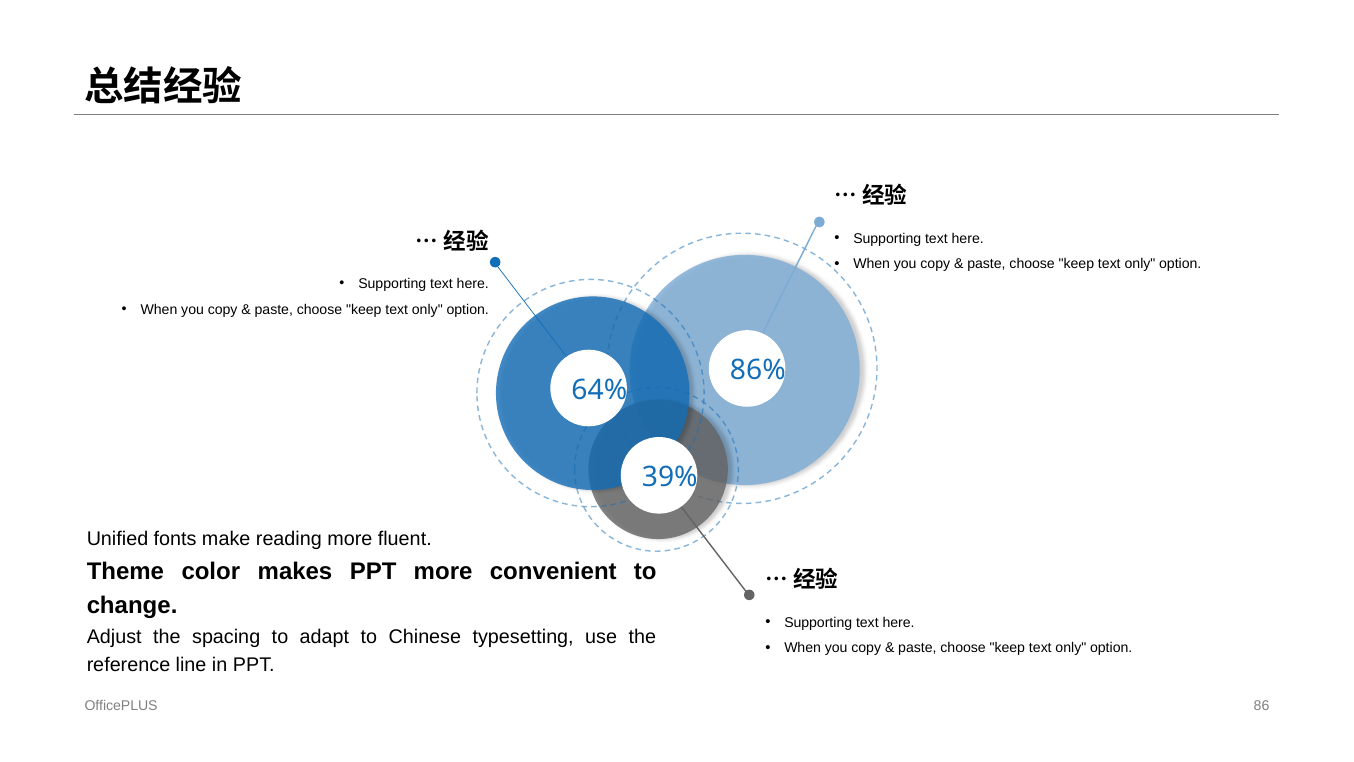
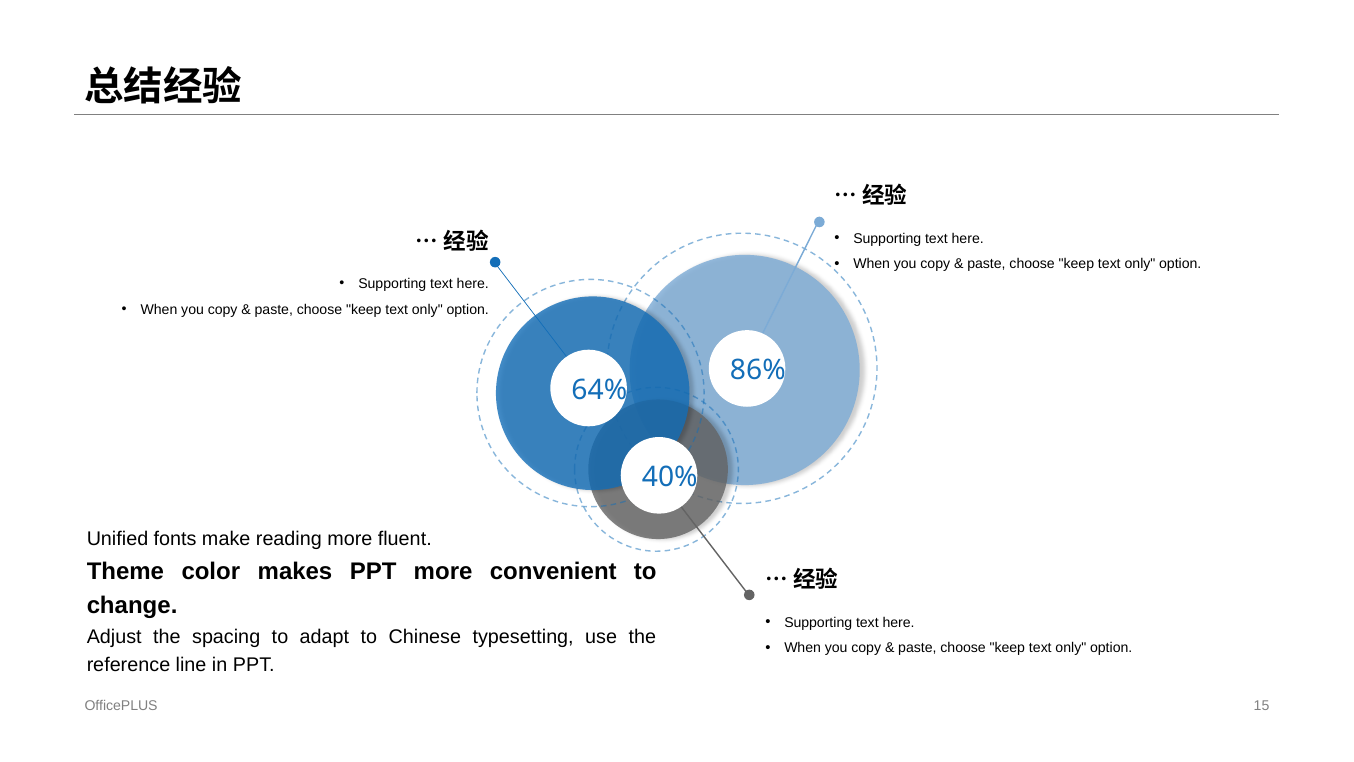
39%: 39% -> 40%
86: 86 -> 15
